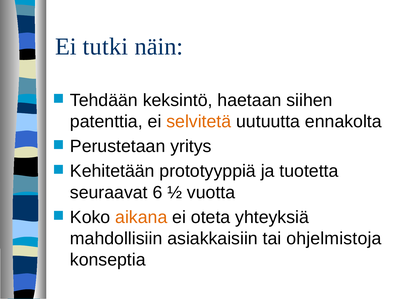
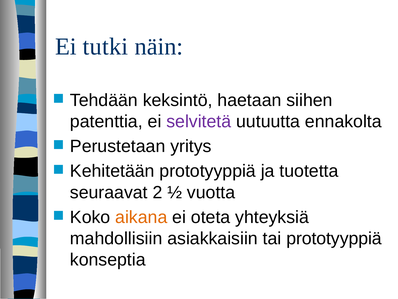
selvitetä colour: orange -> purple
6: 6 -> 2
tai ohjelmistoja: ohjelmistoja -> prototyyppiä
